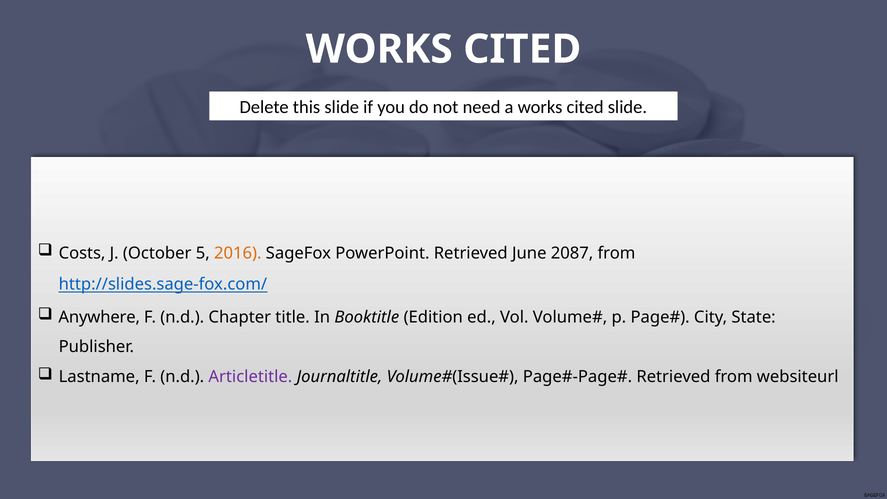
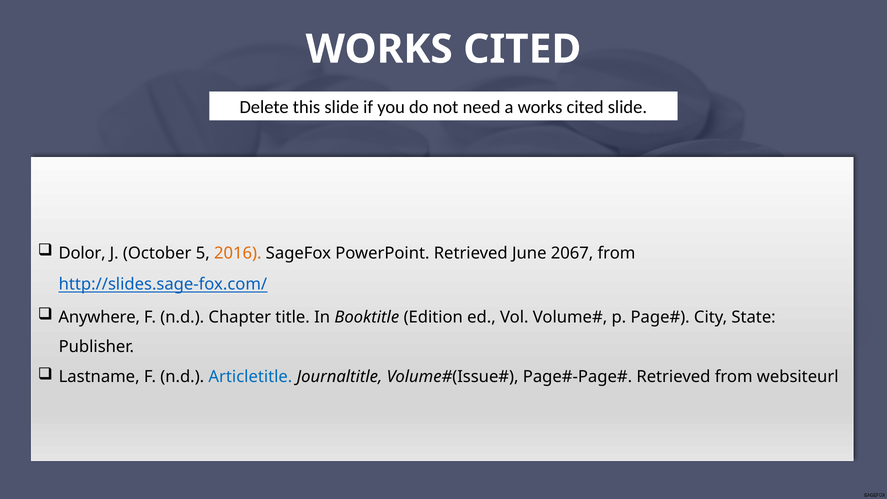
Costs: Costs -> Dolor
2087: 2087 -> 2067
Articletitle colour: purple -> blue
